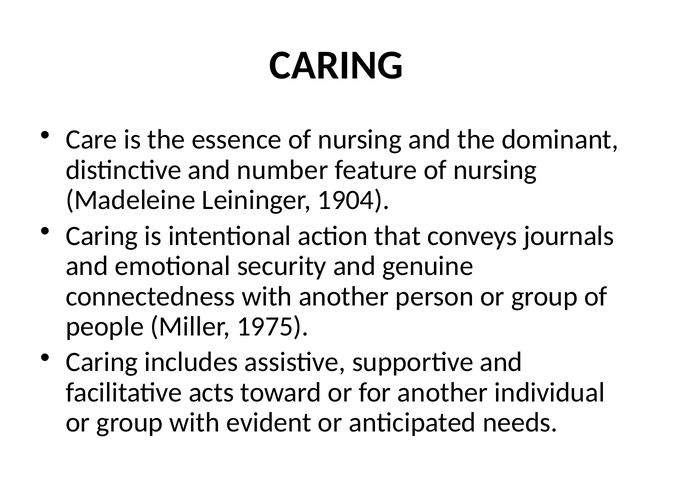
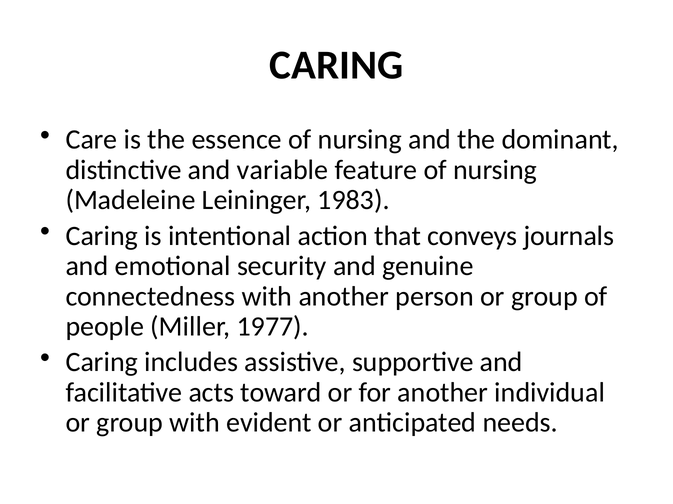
number: number -> variable
1904: 1904 -> 1983
1975: 1975 -> 1977
